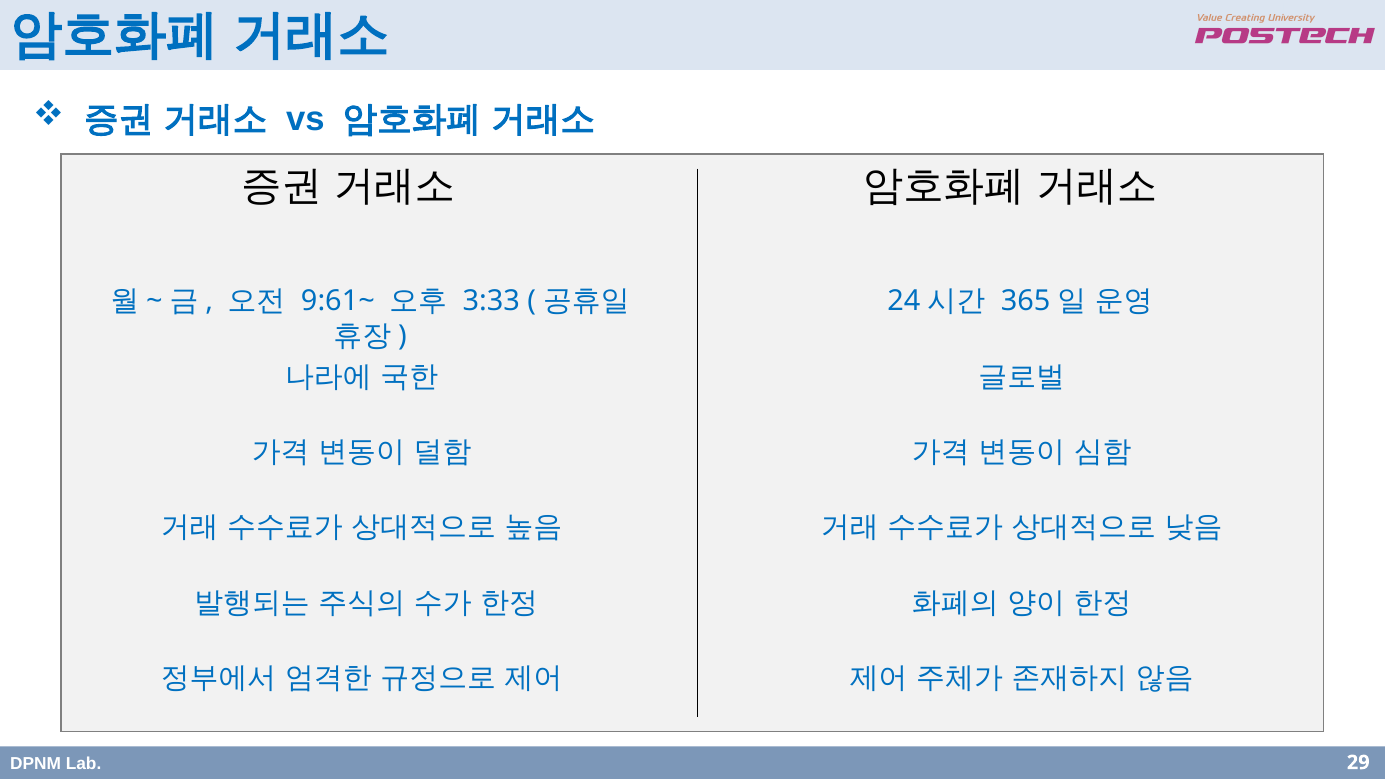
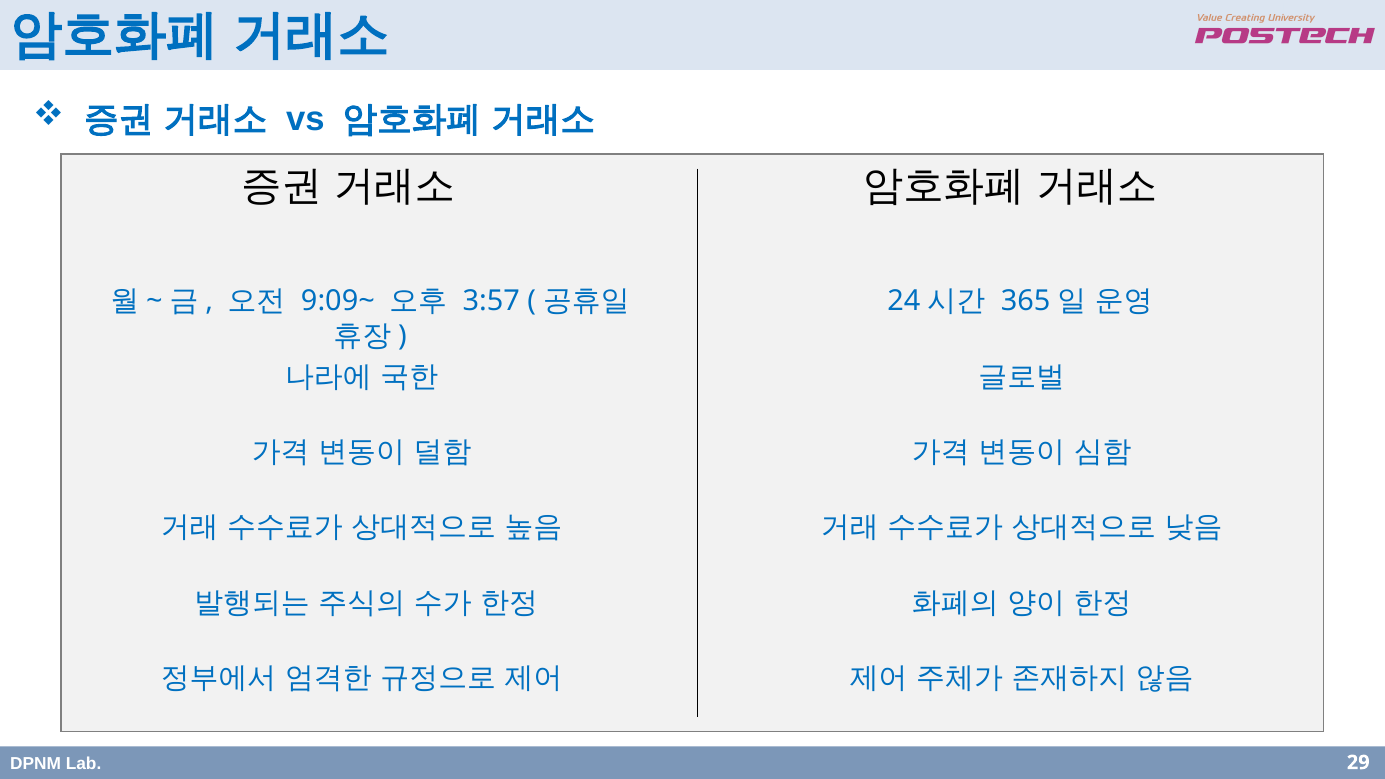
9:61~: 9:61~ -> 9:09~
3:33: 3:33 -> 3:57
